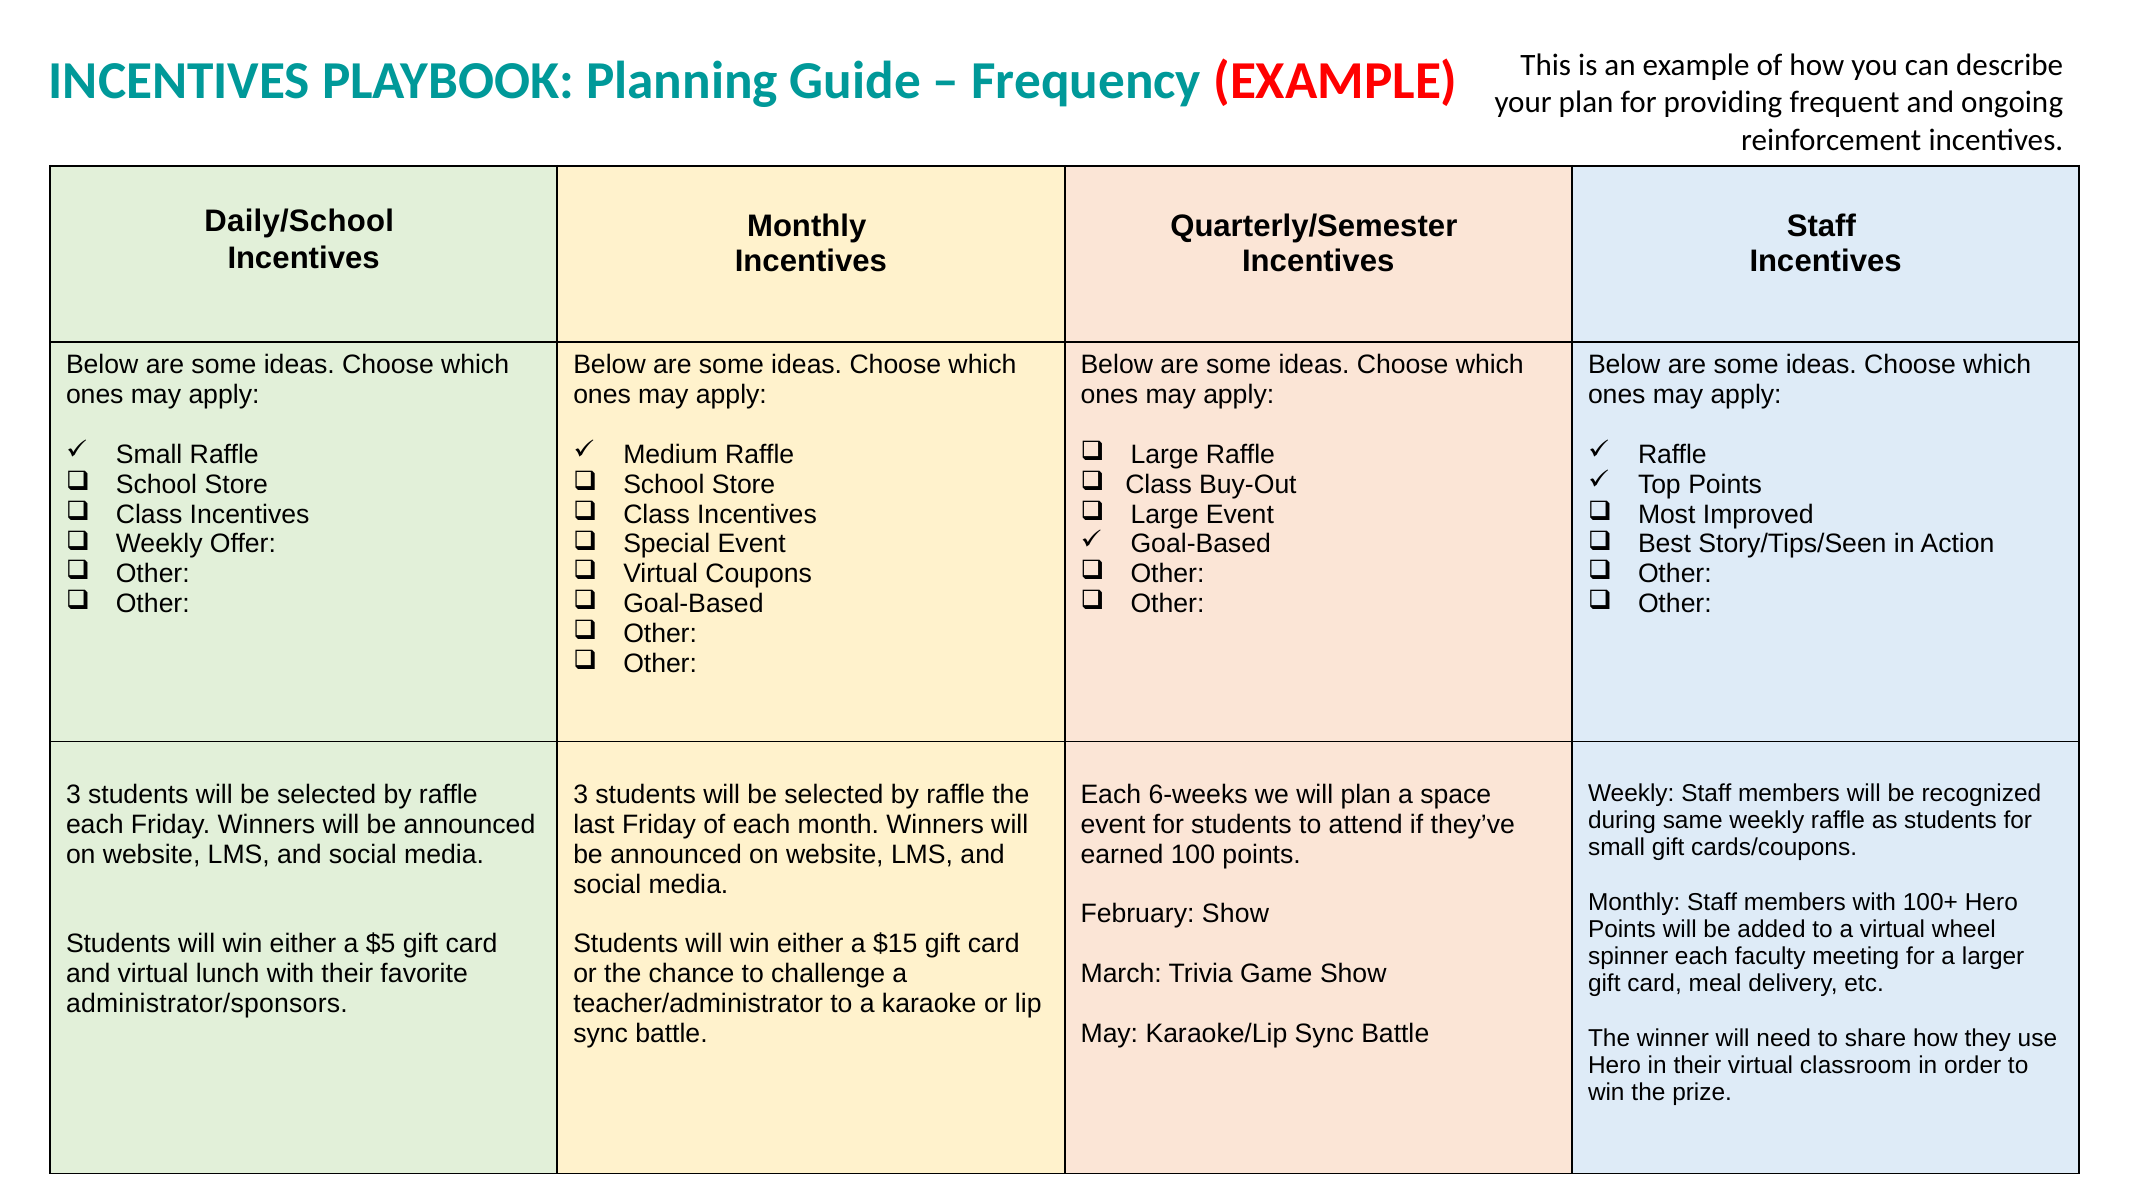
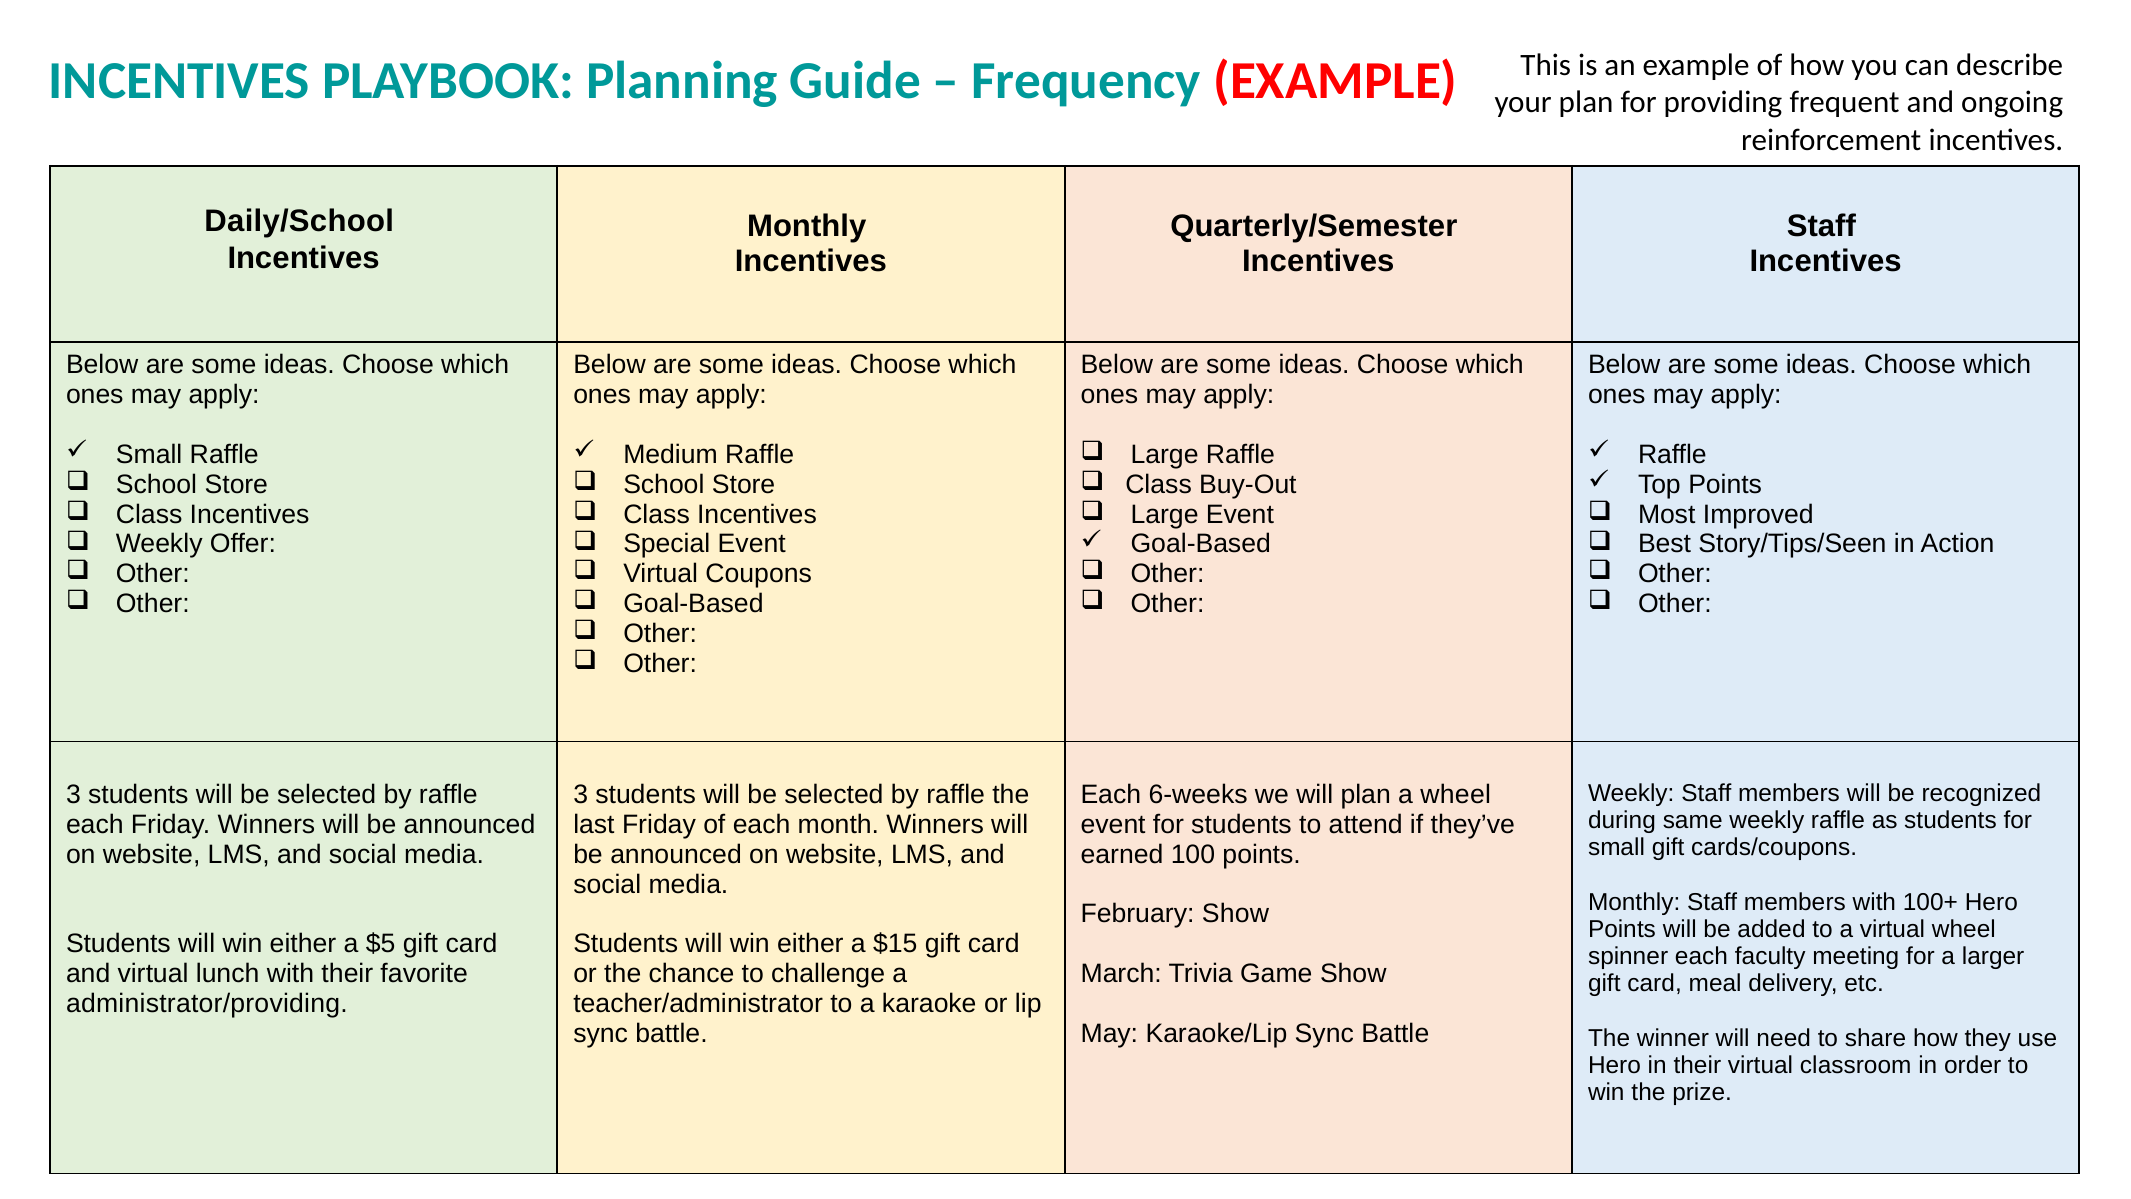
a space: space -> wheel
administrator/sponsors: administrator/sponsors -> administrator/providing
